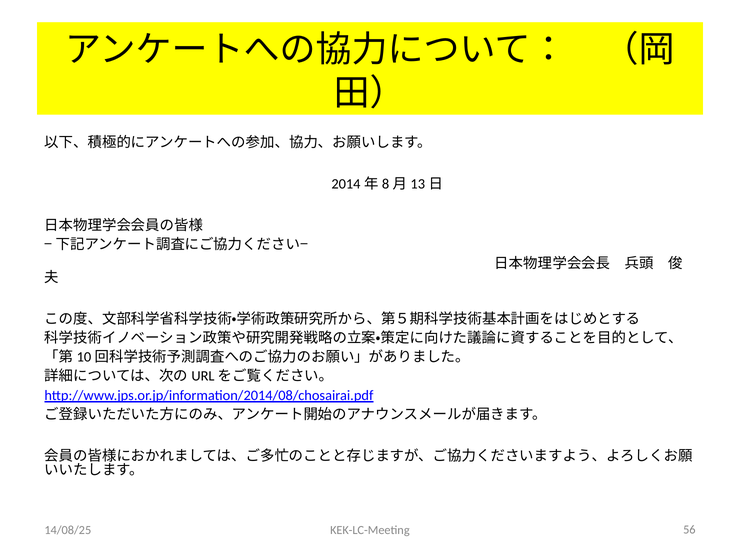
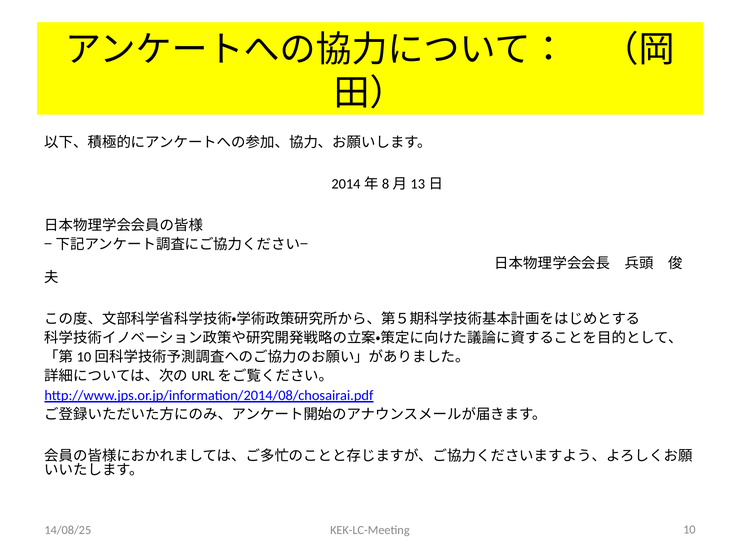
56: 56 -> 10
